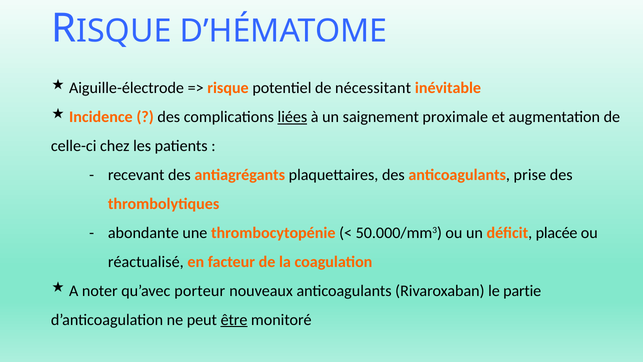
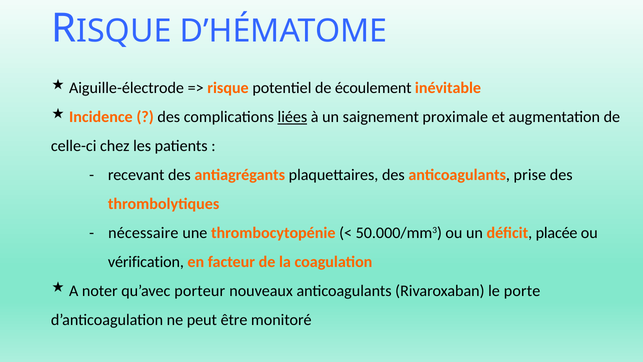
nécessitant: nécessitant -> écoulement
abondante: abondante -> nécessaire
réactualisé: réactualisé -> vérification
partie: partie -> porte
être underline: present -> none
